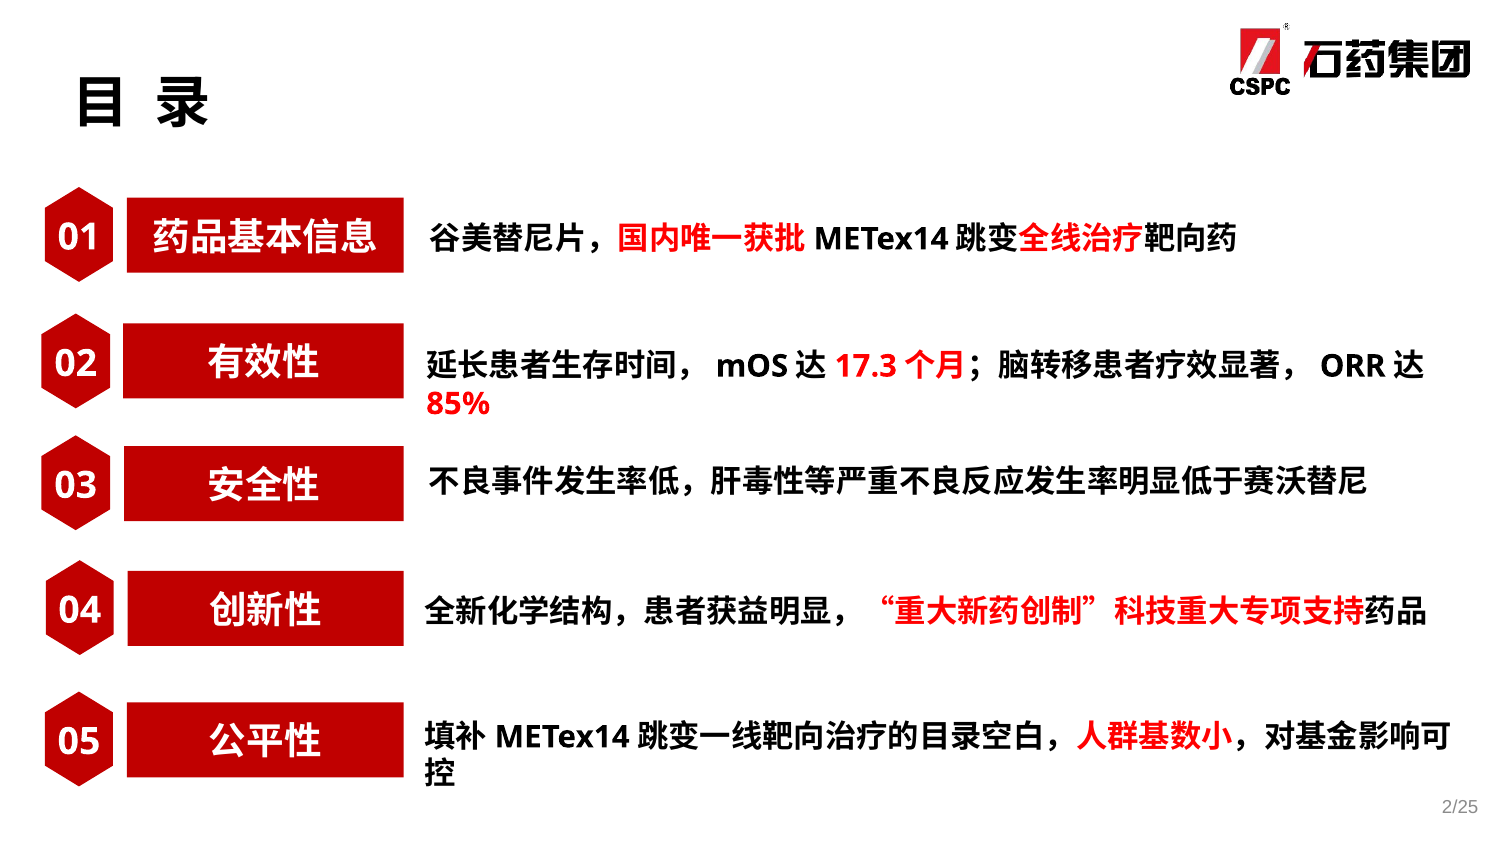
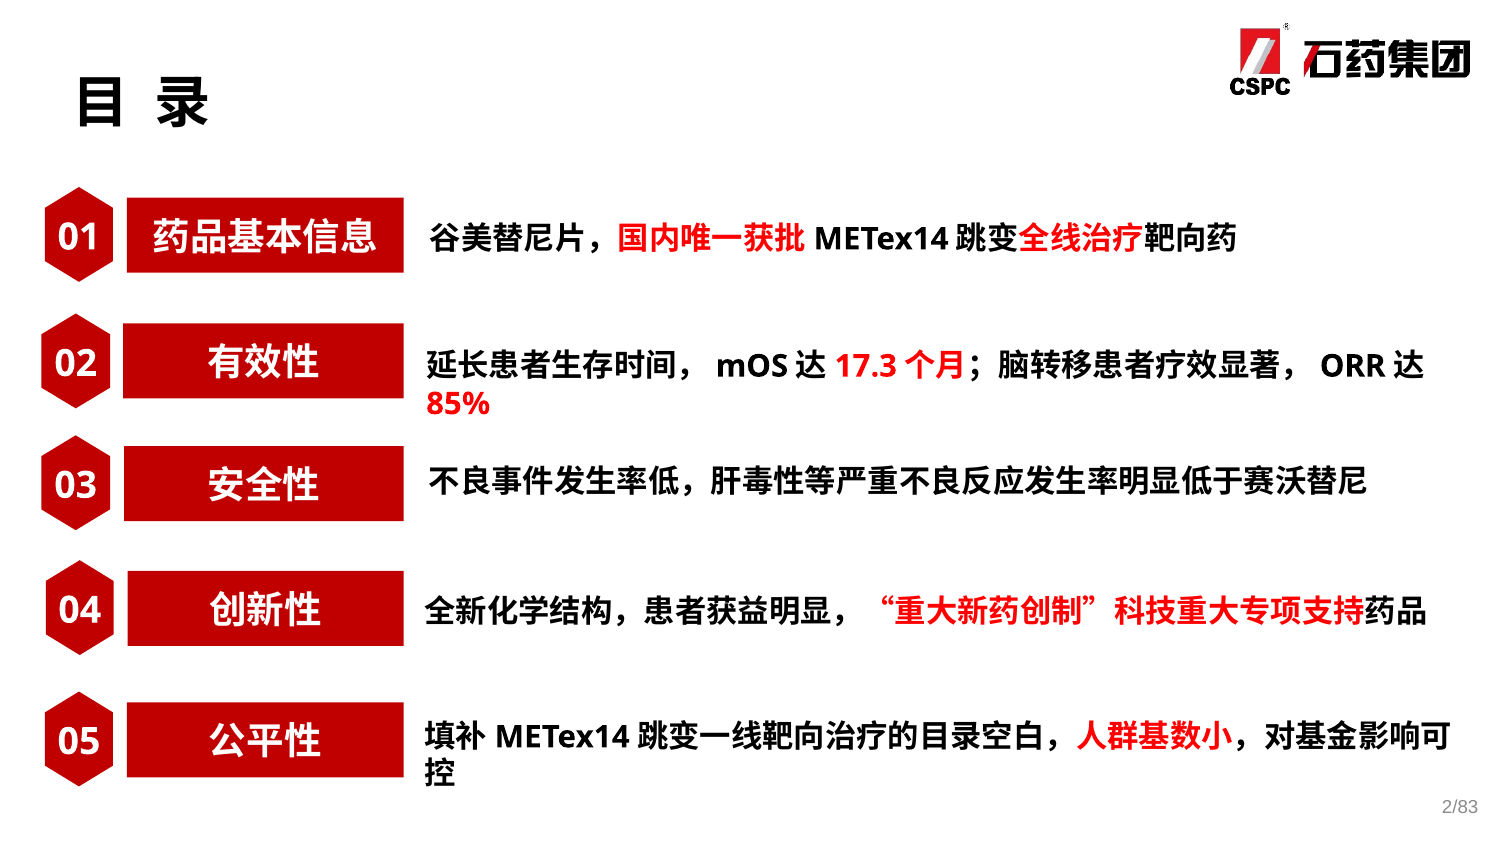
2/25: 2/25 -> 2/83
